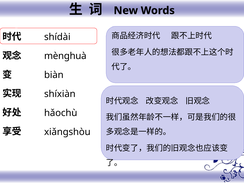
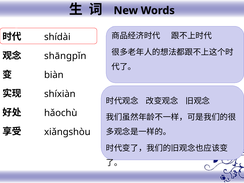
mènghuà: mènghuà -> shāngpǐn
